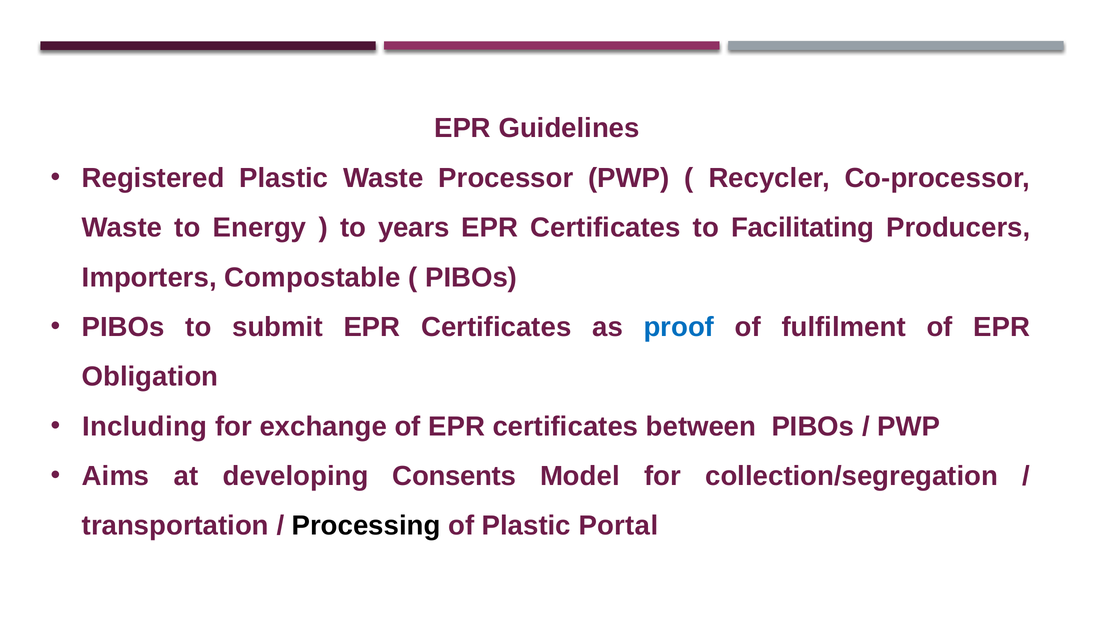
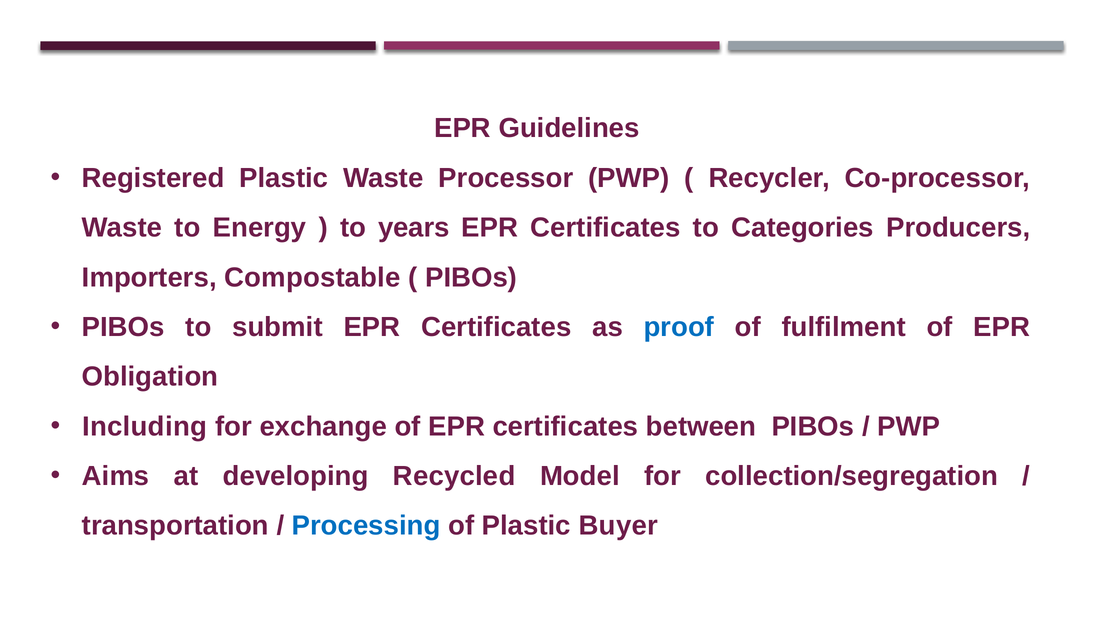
Facilitating: Facilitating -> Categories
Consents: Consents -> Recycled
Processing colour: black -> blue
Portal: Portal -> Buyer
